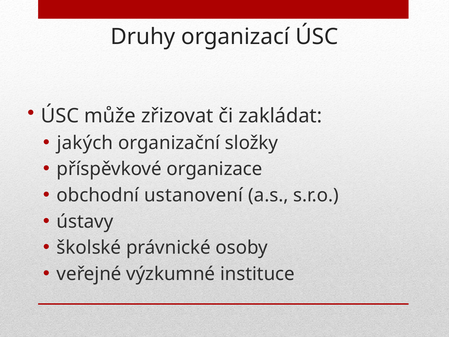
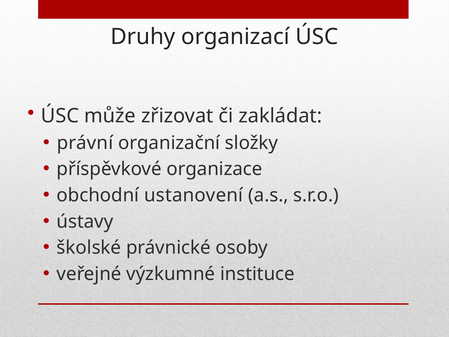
jakých: jakých -> právní
